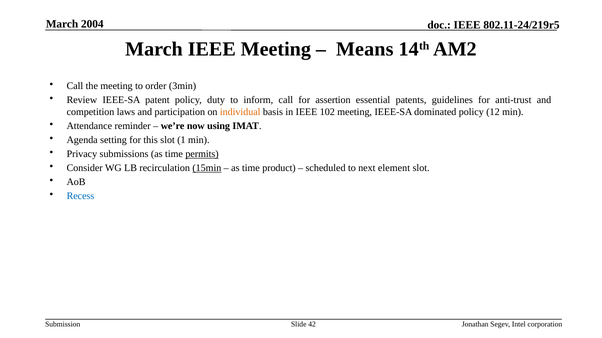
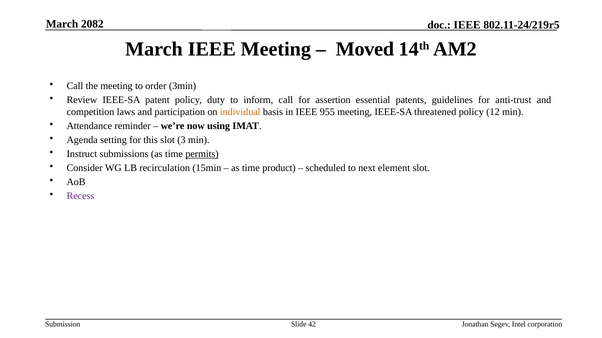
2004: 2004 -> 2082
Means: Means -> Moved
102: 102 -> 955
dominated: dominated -> threatened
1: 1 -> 3
Privacy: Privacy -> Instruct
15min underline: present -> none
Recess colour: blue -> purple
